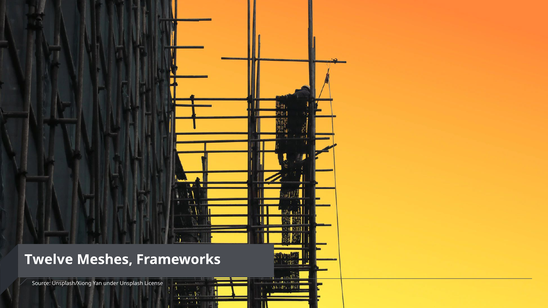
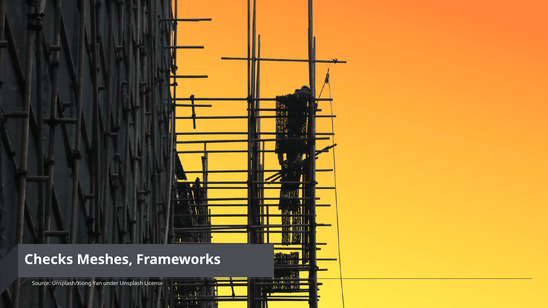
Twelve: Twelve -> Checks
